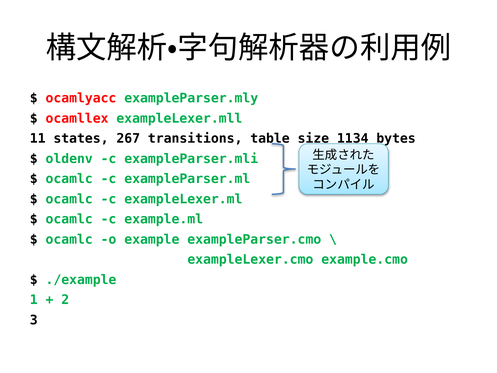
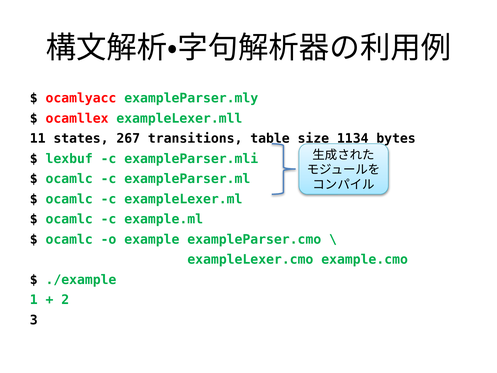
oldenv: oldenv -> lexbuf
